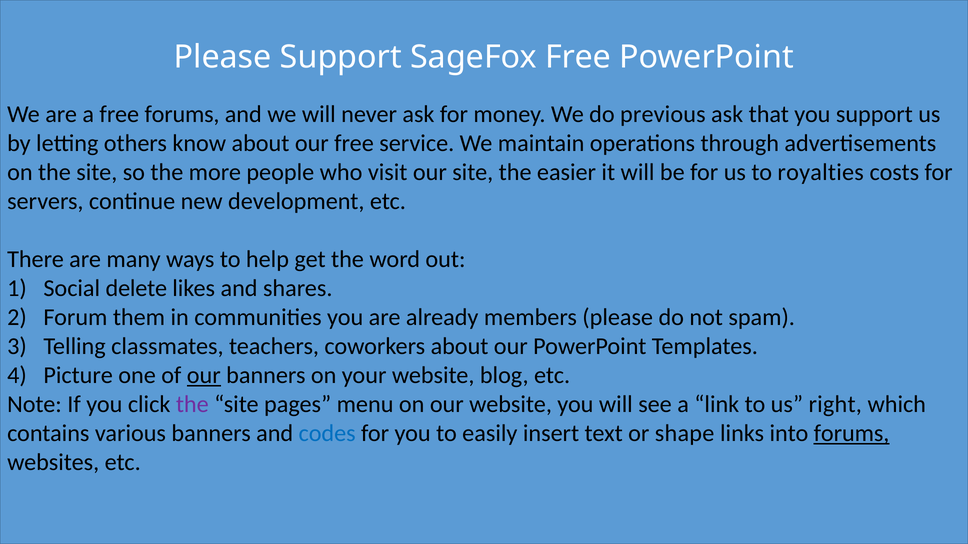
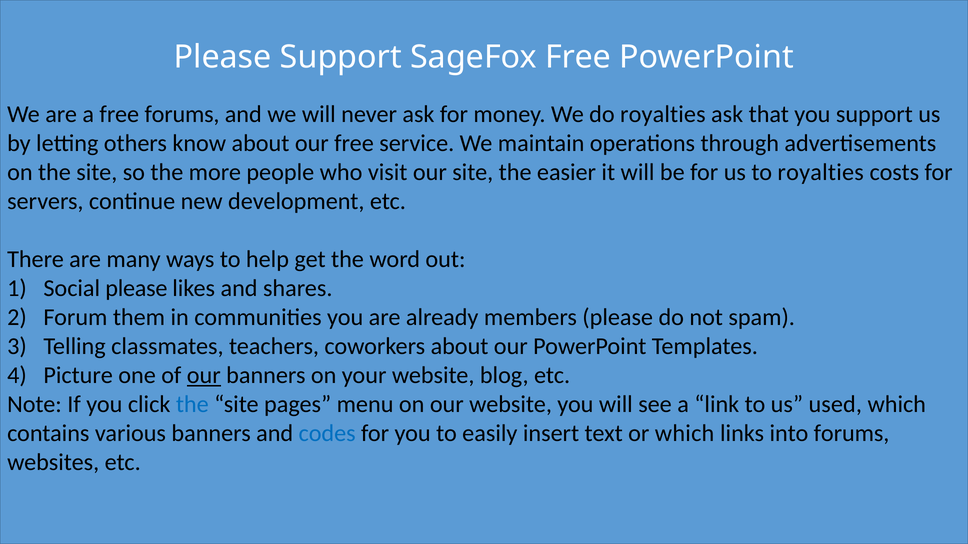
do previous: previous -> royalties
Social delete: delete -> please
the at (192, 405) colour: purple -> blue
right: right -> used
or shape: shape -> which
forums at (852, 434) underline: present -> none
